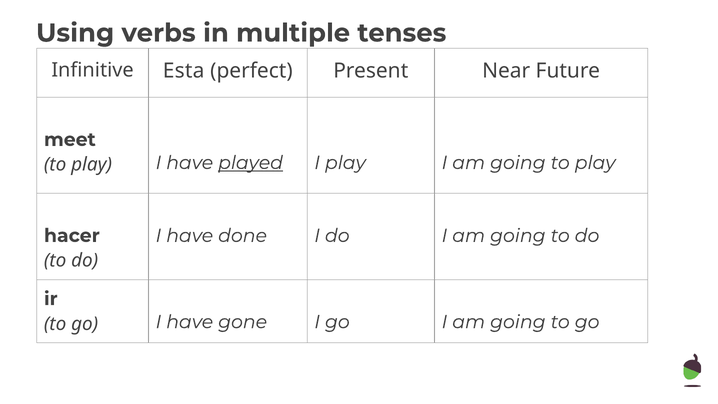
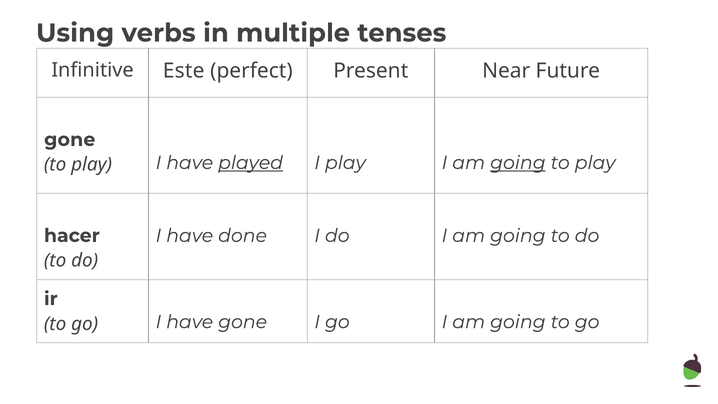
Esta: Esta -> Este
meet at (70, 140): meet -> gone
going at (518, 163) underline: none -> present
